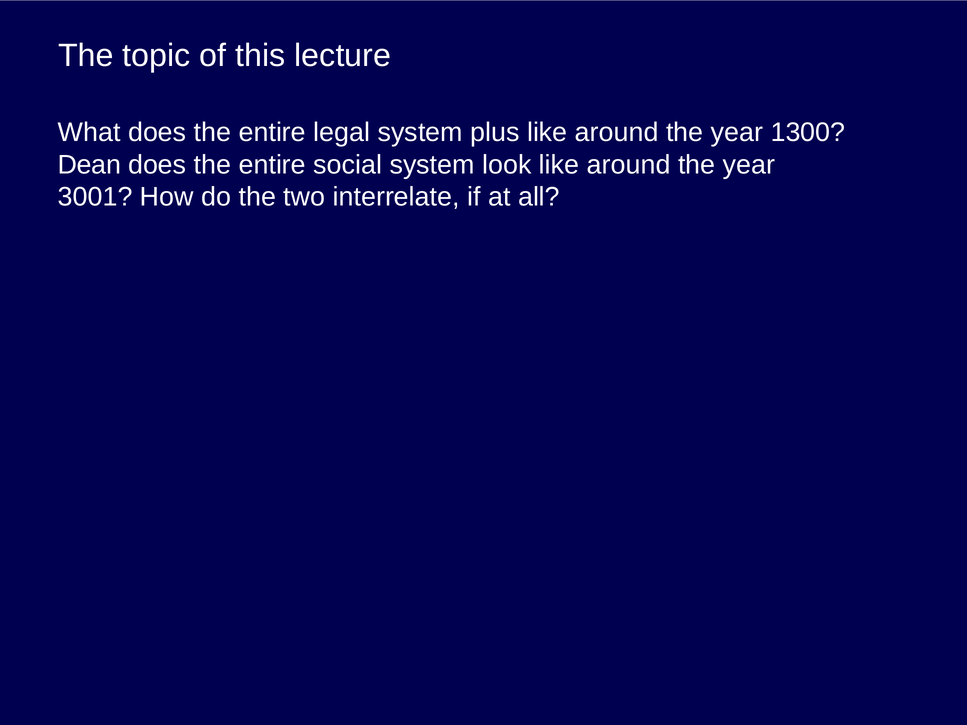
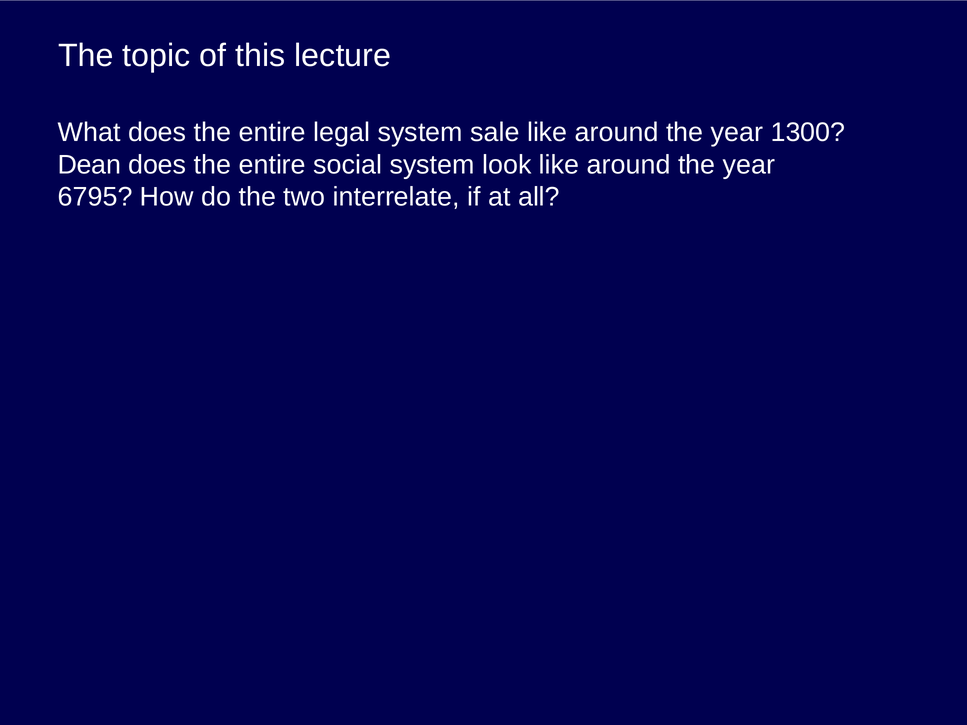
plus: plus -> sale
3001: 3001 -> 6795
